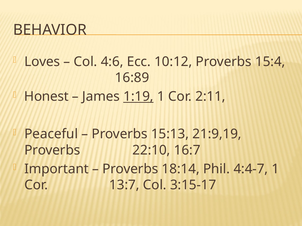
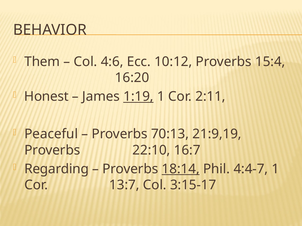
Loves: Loves -> Them
16:89: 16:89 -> 16:20
15:13: 15:13 -> 70:13
Important: Important -> Regarding
18:14 underline: none -> present
